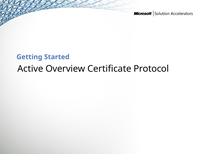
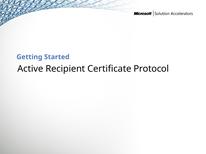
Overview: Overview -> Recipient
